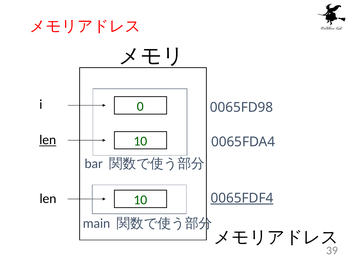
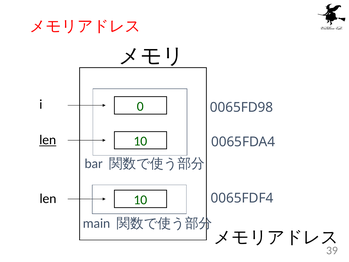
0065FDF4 underline: present -> none
